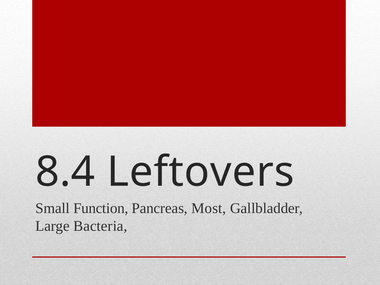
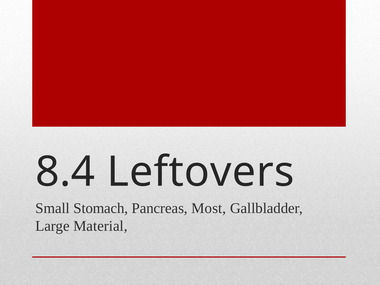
Function: Function -> Stomach
Bacteria: Bacteria -> Material
